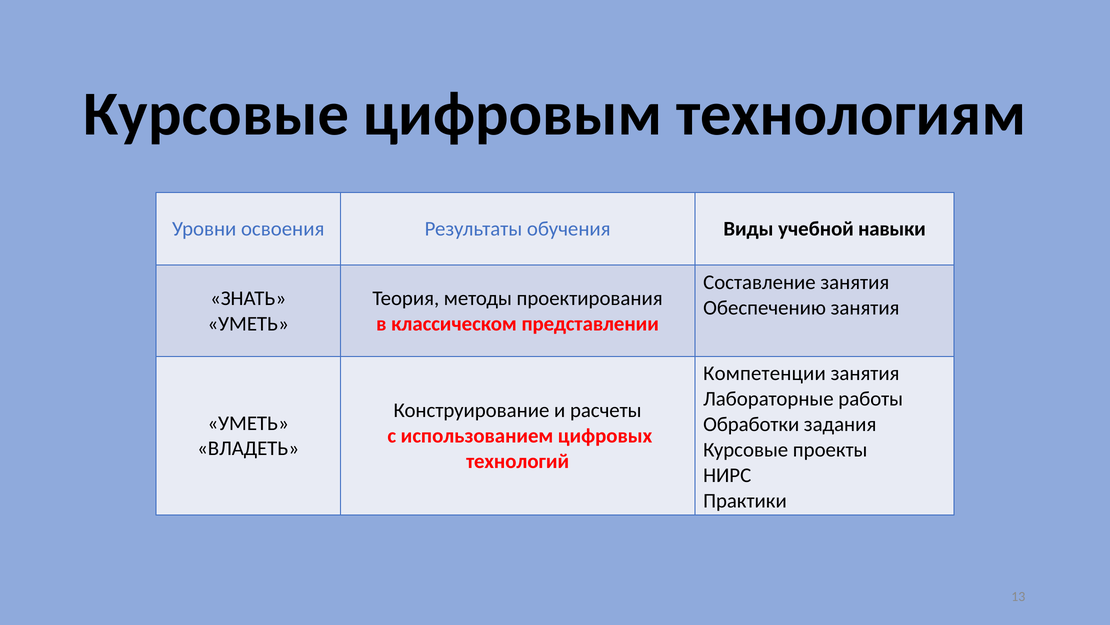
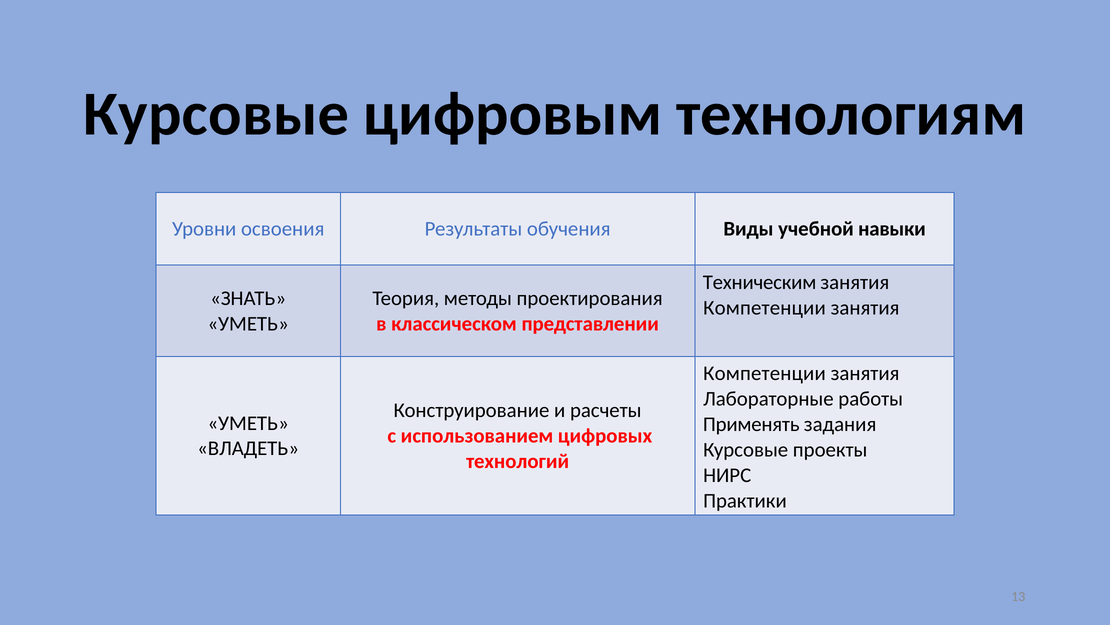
Составление: Составление -> Техническим
Обеспечению at (765, 307): Обеспечению -> Компетенции
Обработки: Обработки -> Применять
